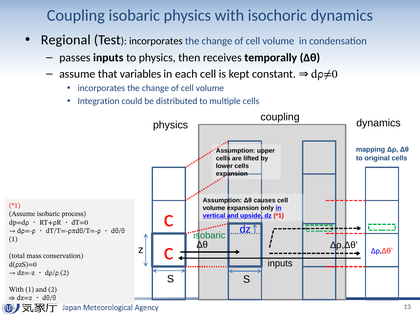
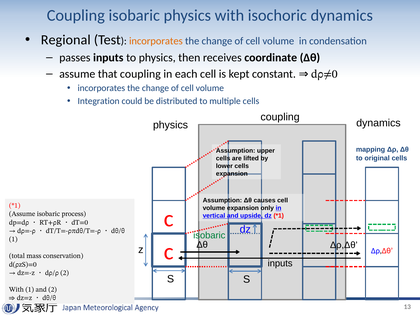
incorporates at (156, 41) colour: black -> orange
temporally: temporally -> coordinate
that variables: variables -> coupling
